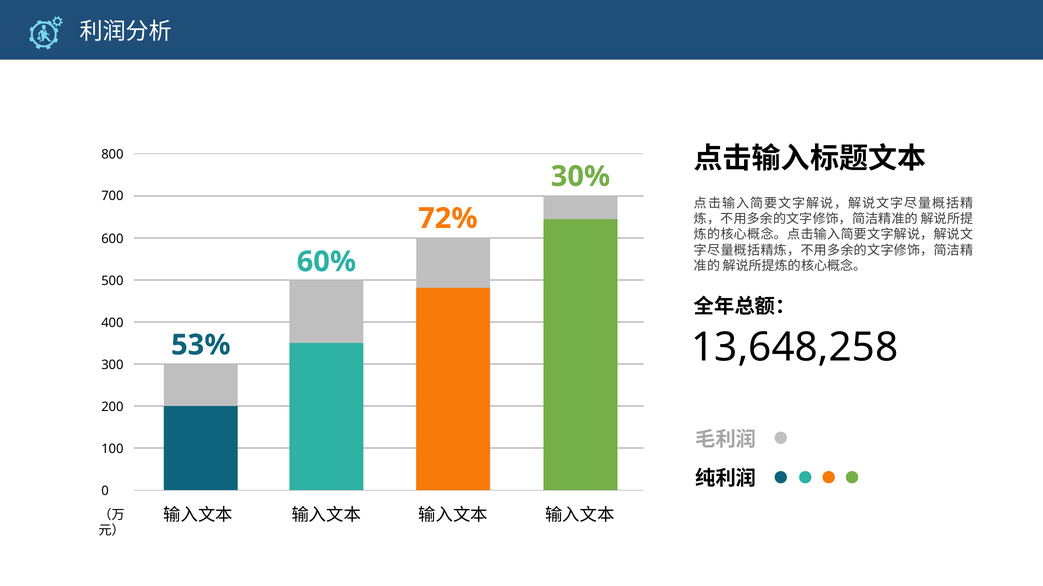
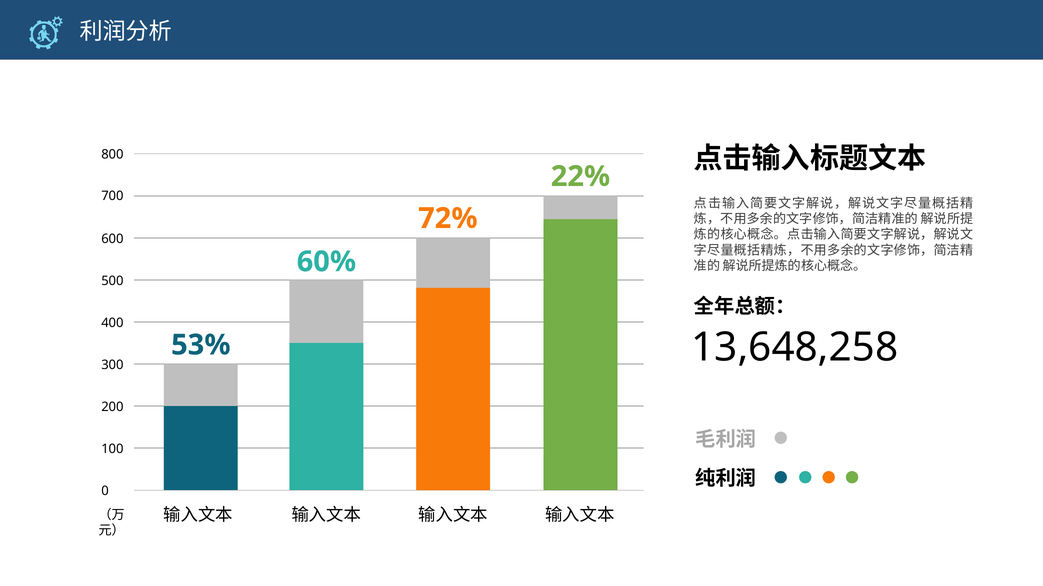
30%: 30% -> 22%
